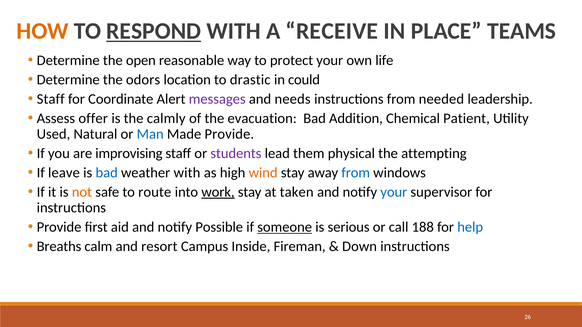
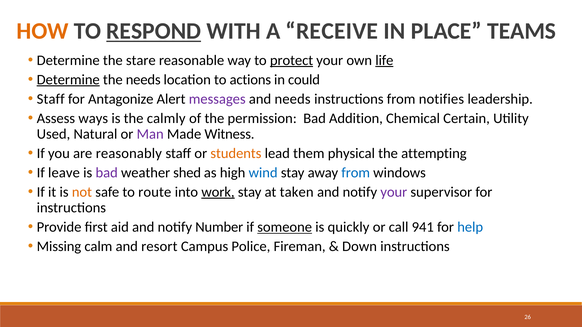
open: open -> stare
protect underline: none -> present
life underline: none -> present
Determine at (68, 80) underline: none -> present
the odors: odors -> needs
drastic: drastic -> actions
Coordinate: Coordinate -> Antagonize
needed: needed -> notifies
offer: offer -> ways
evacuation: evacuation -> permission
Patient: Patient -> Certain
Man colour: blue -> purple
Made Provide: Provide -> Witness
improvising: improvising -> reasonably
students colour: purple -> orange
bad at (107, 173) colour: blue -> purple
weather with: with -> shed
wind colour: orange -> blue
your at (394, 192) colour: blue -> purple
Possible: Possible -> Number
serious: serious -> quickly
188: 188 -> 941
Breaths: Breaths -> Missing
Inside: Inside -> Police
